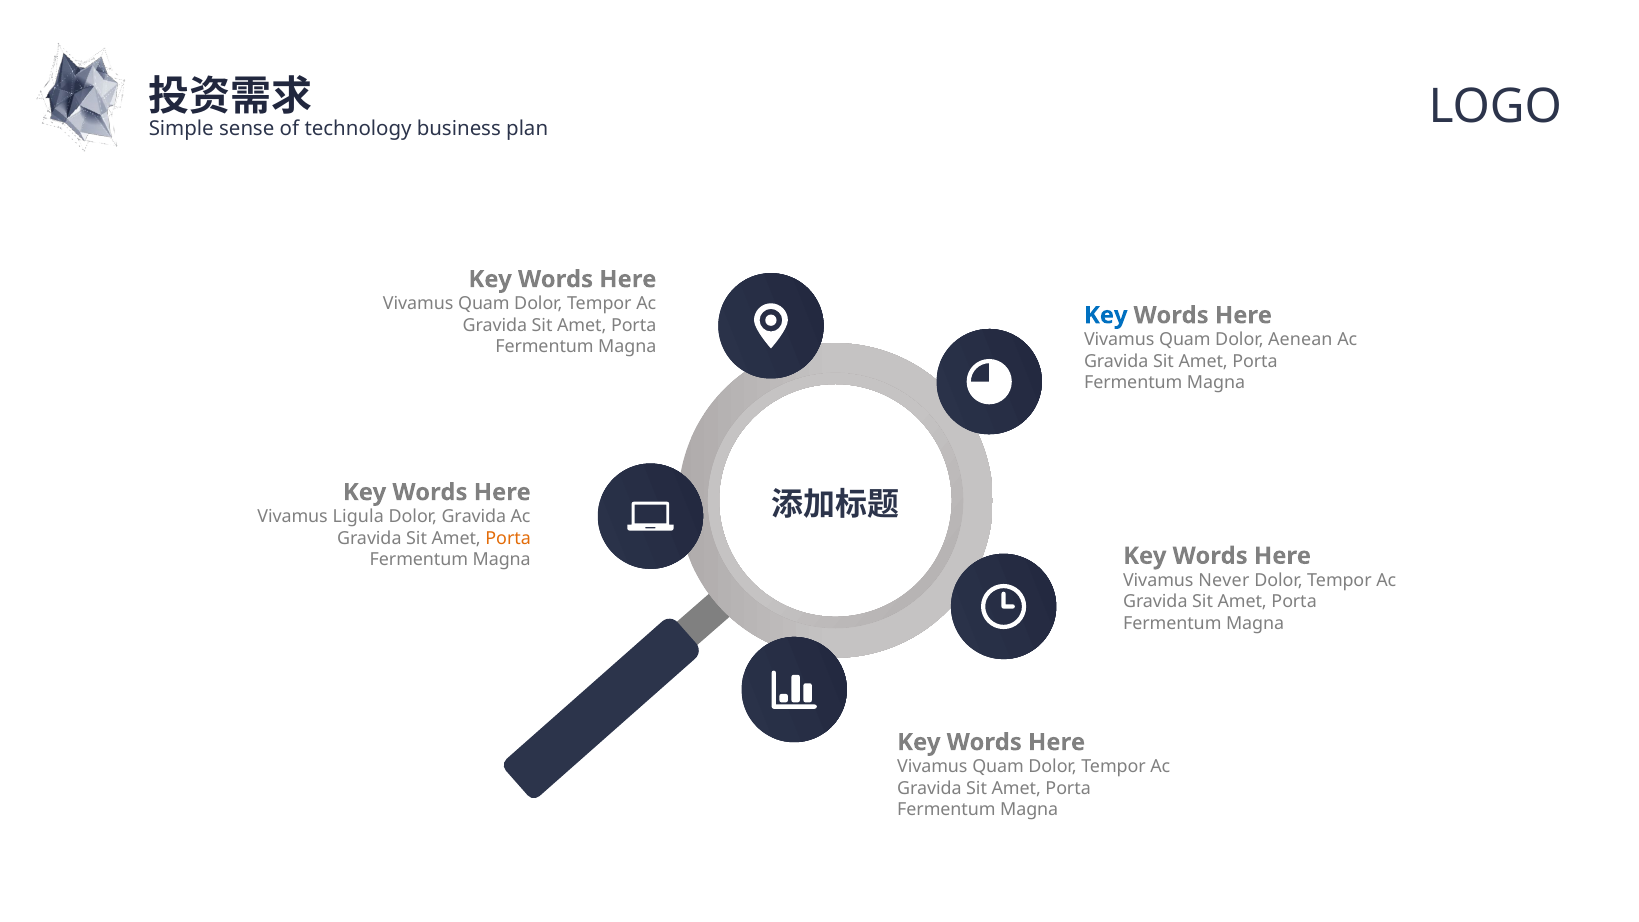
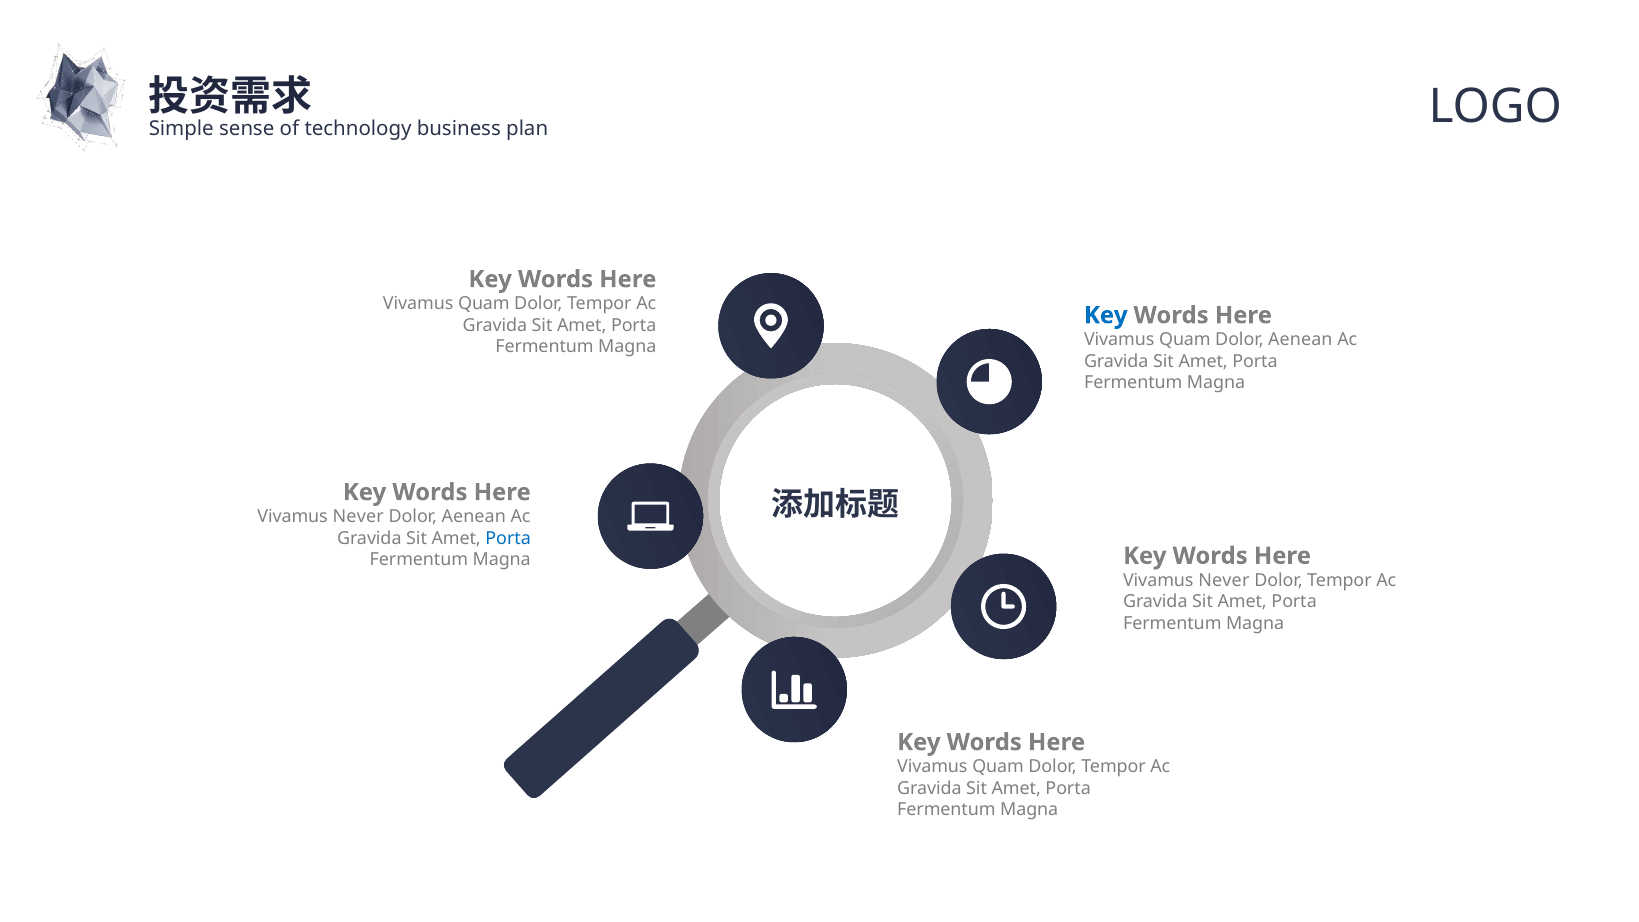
Ligula at (358, 517): Ligula -> Never
Gravida at (474, 517): Gravida -> Aenean
Porta at (508, 538) colour: orange -> blue
